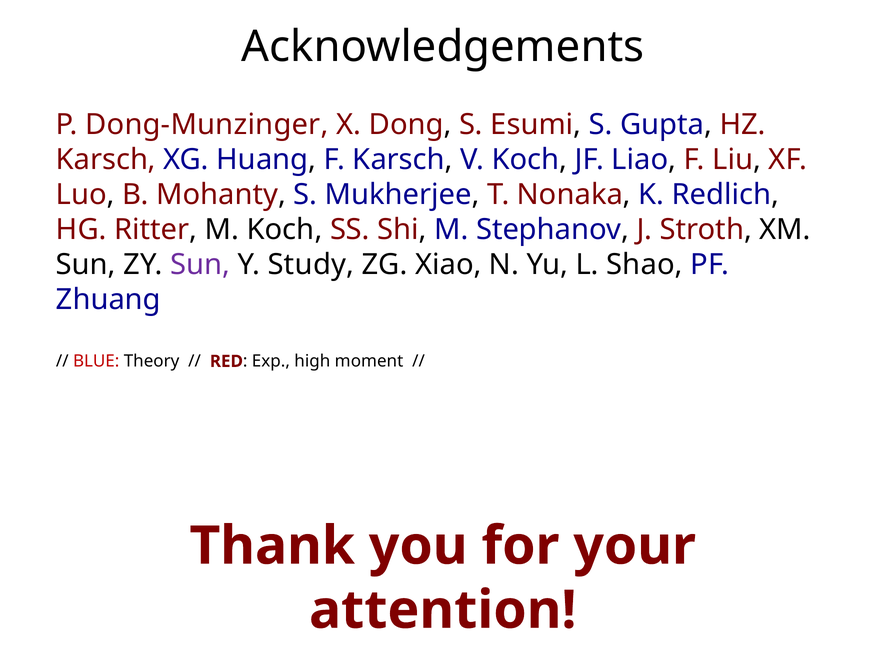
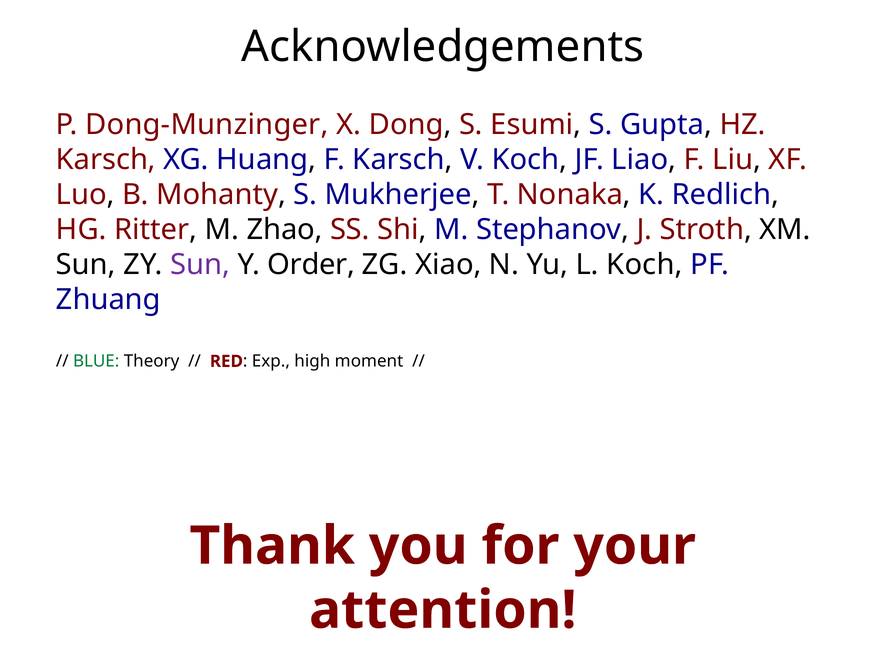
M Koch: Koch -> Zhao
Study: Study -> Order
L Shao: Shao -> Koch
BLUE colour: red -> green
